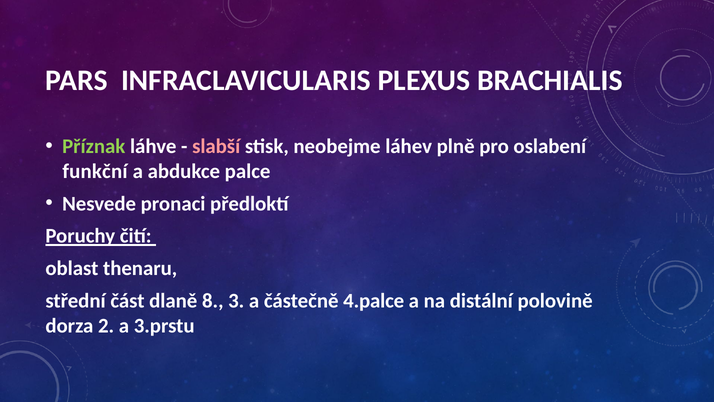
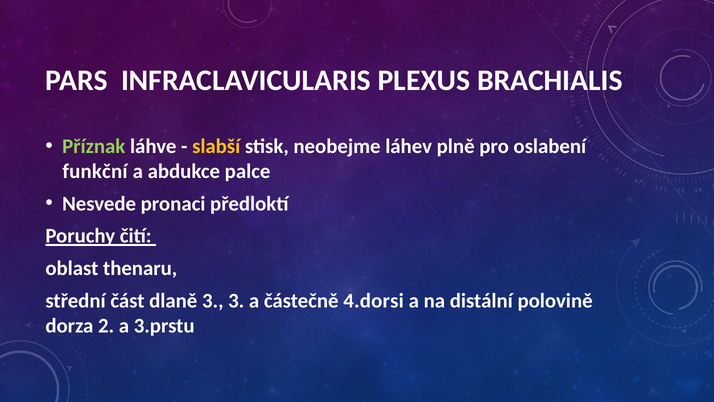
slabší colour: pink -> yellow
dlaně 8: 8 -> 3
4.palce: 4.palce -> 4.dorsi
